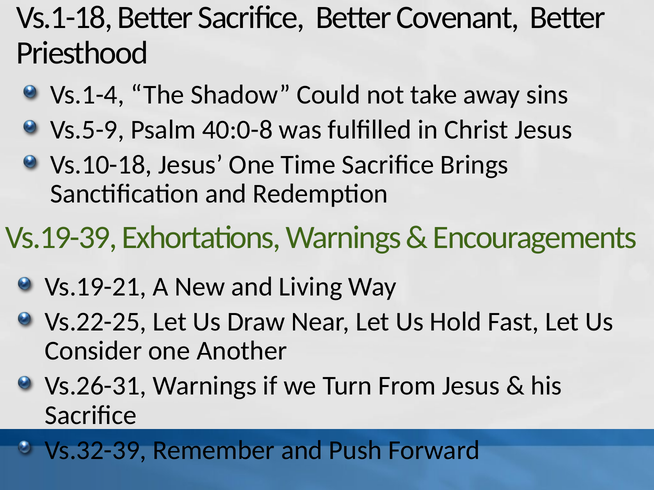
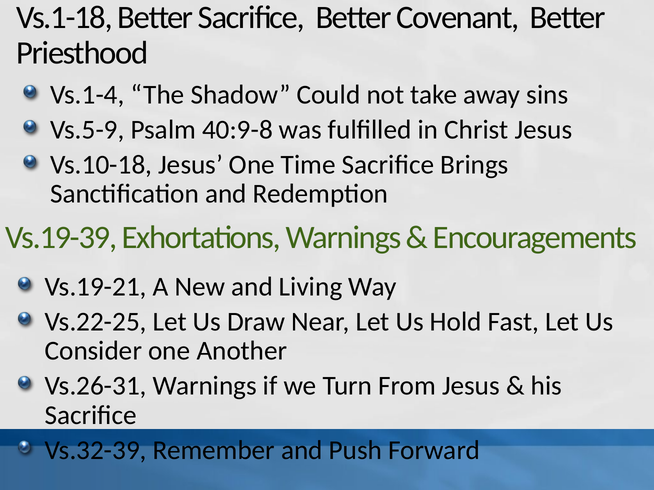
40:0-8: 40:0-8 -> 40:9-8
